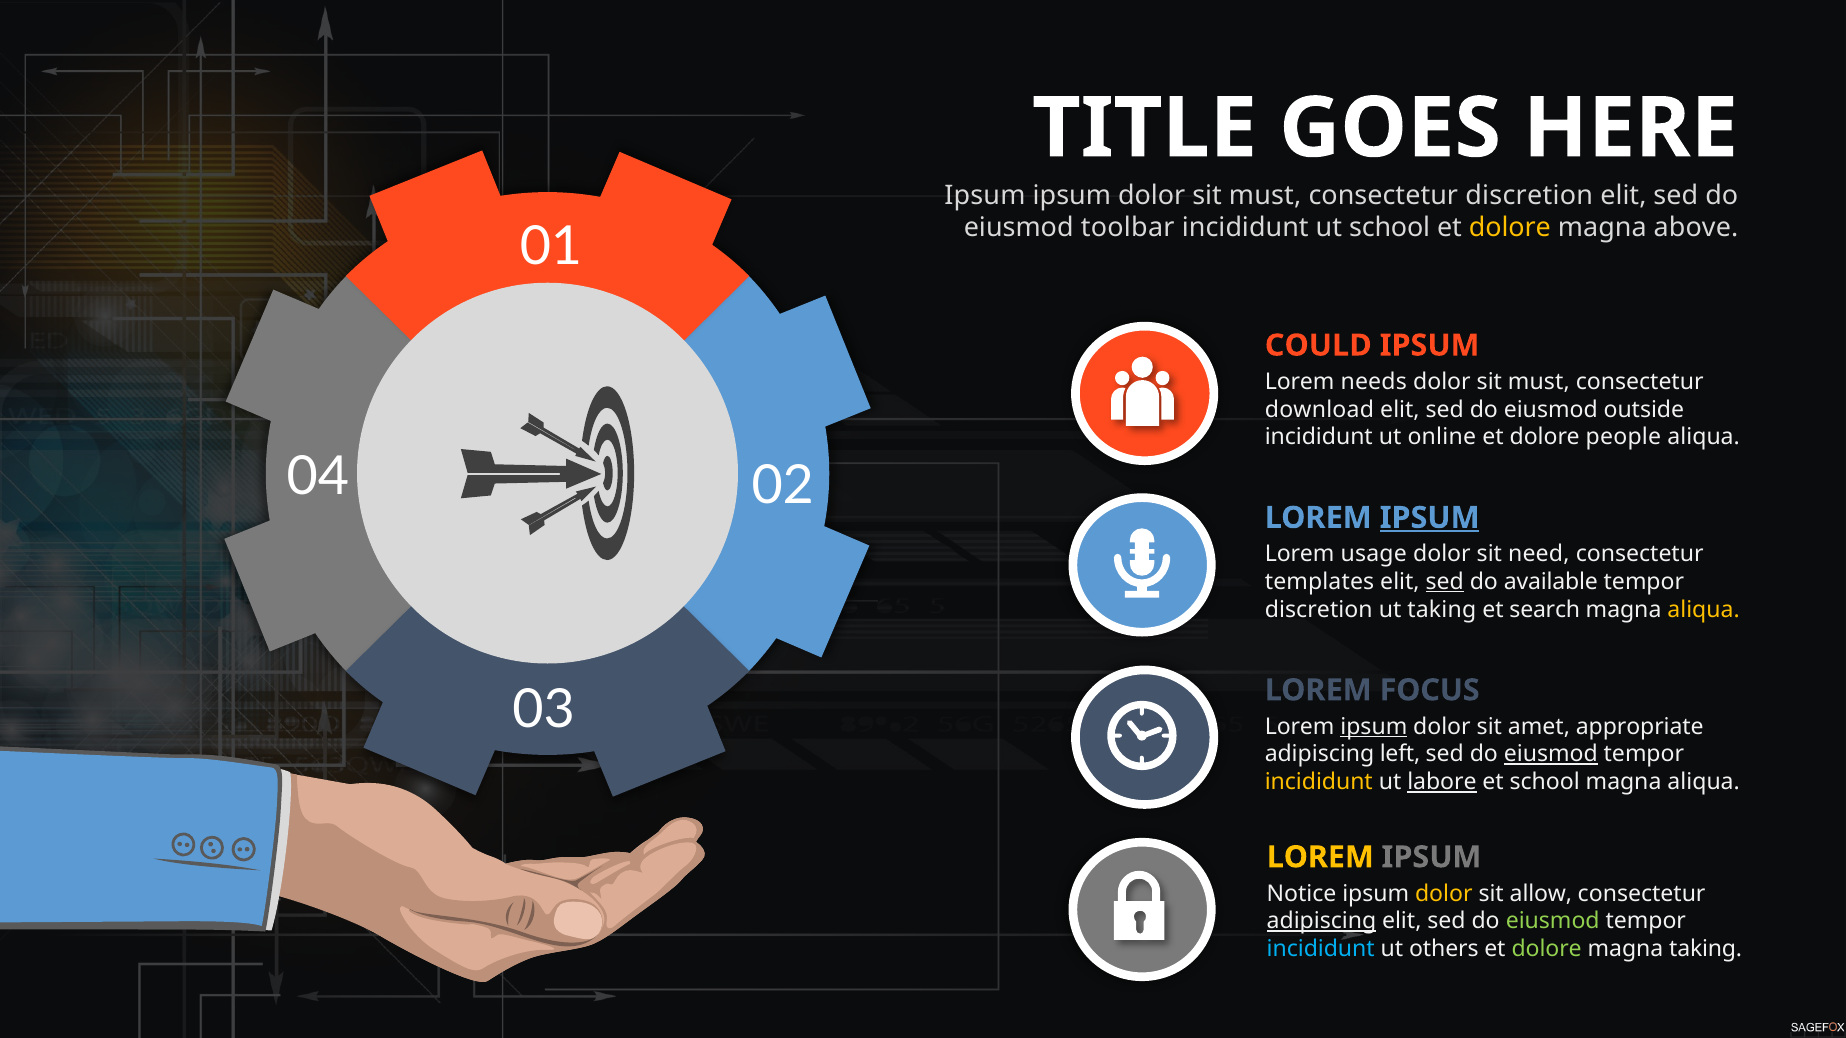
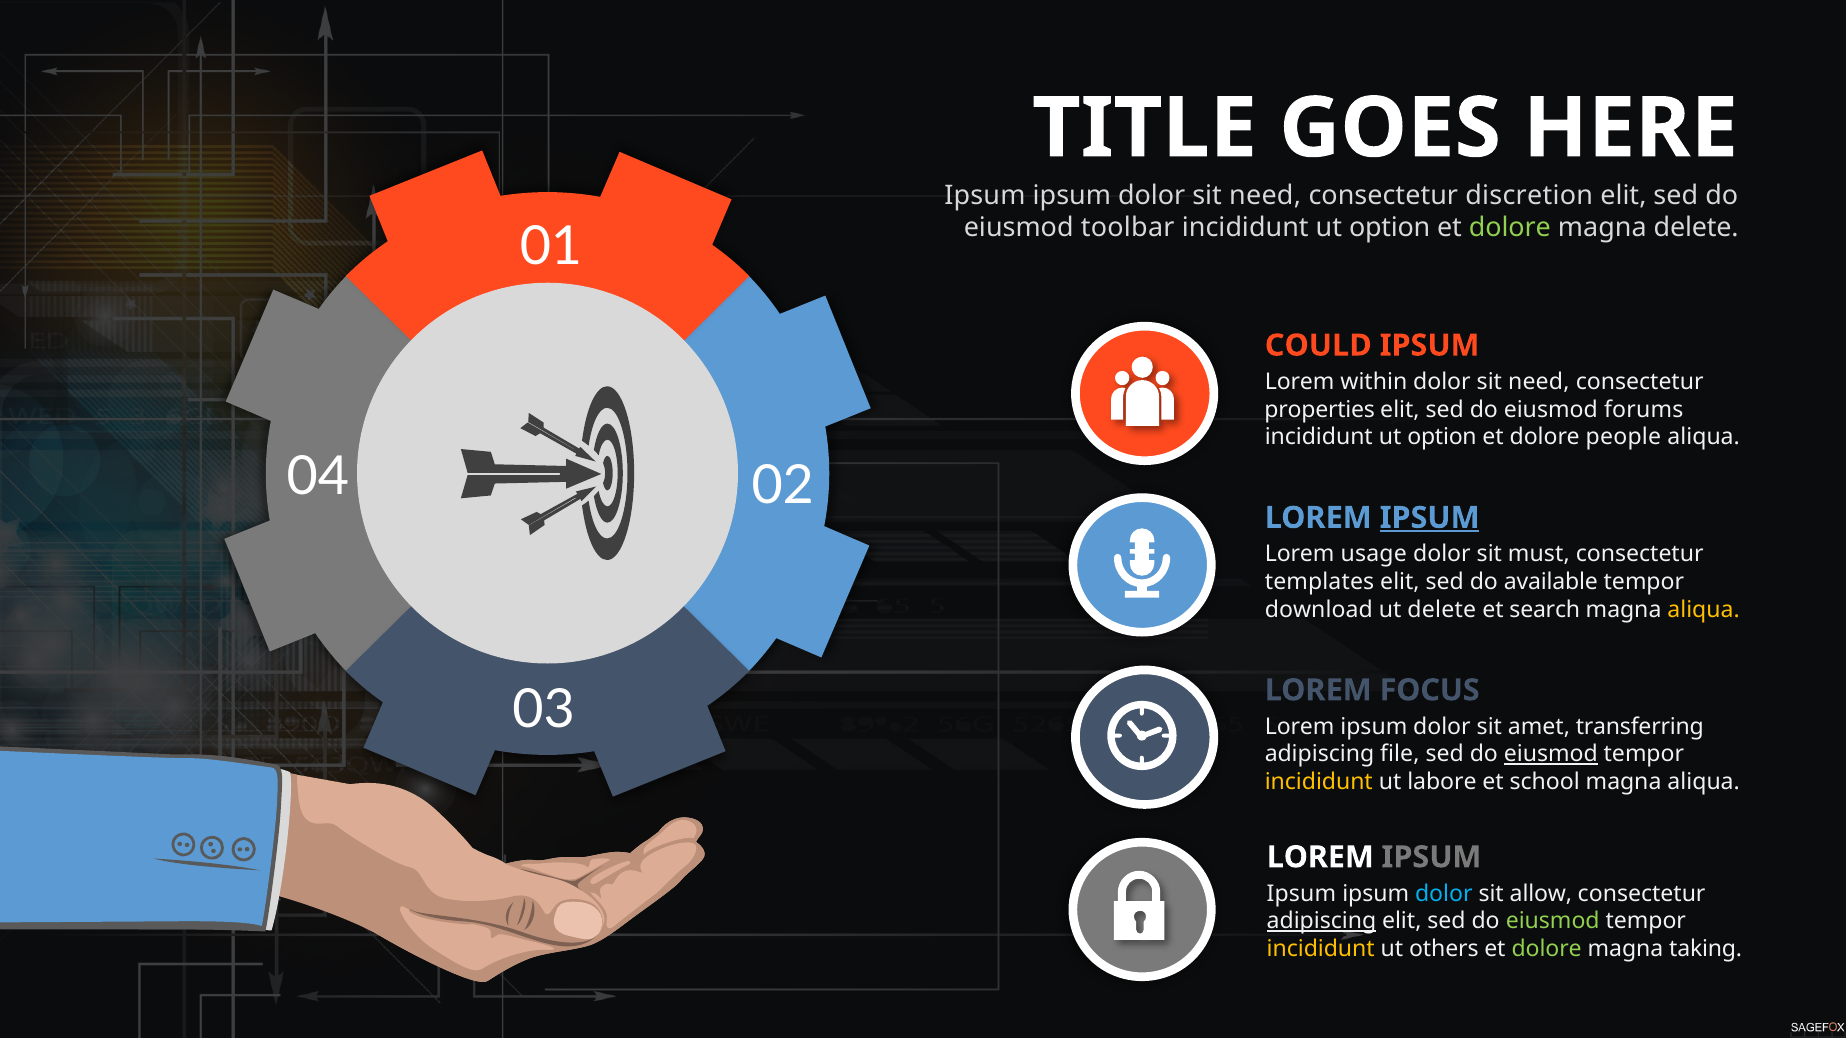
must at (1265, 195): must -> need
school at (1390, 228): school -> option
dolore at (1510, 228) colour: yellow -> light green
magna above: above -> delete
needs: needs -> within
must at (1539, 382): must -> need
download: download -> properties
outside: outside -> forums
online at (1442, 437): online -> option
need: need -> must
sed at (1445, 582) underline: present -> none
discretion at (1319, 610): discretion -> download
ut taking: taking -> delete
ipsum at (1374, 727) underline: present -> none
appropriate: appropriate -> transferring
left: left -> file
labore underline: present -> none
LOREM at (1320, 857) colour: yellow -> white
Notice at (1301, 894): Notice -> Ipsum
dolor at (1444, 894) colour: yellow -> light blue
incididunt at (1321, 949) colour: light blue -> yellow
